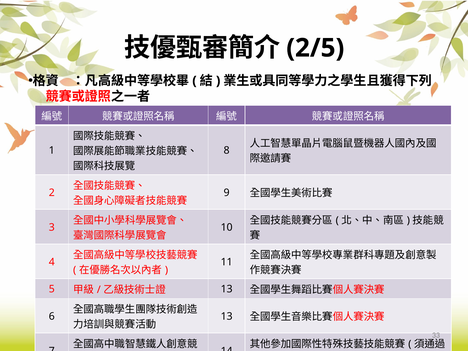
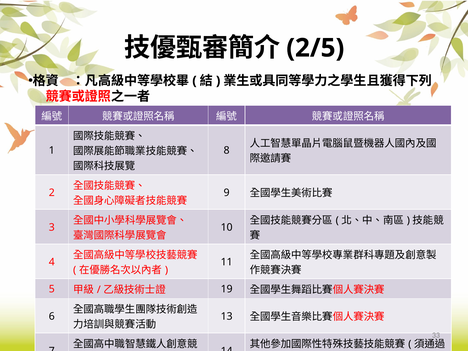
13 at (227, 289): 13 -> 19
